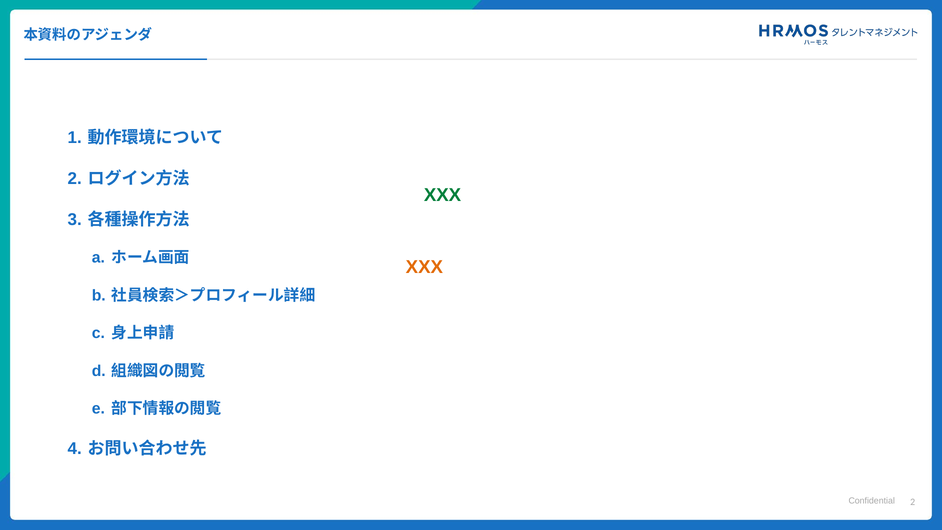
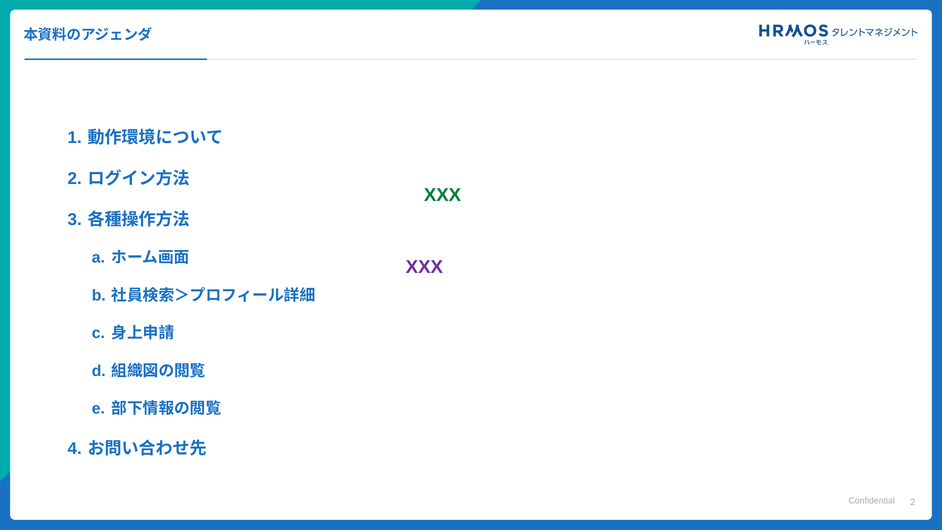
XXX at (424, 267) colour: orange -> purple
